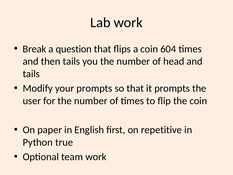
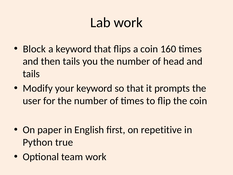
Break: Break -> Block
a question: question -> keyword
604: 604 -> 160
your prompts: prompts -> keyword
